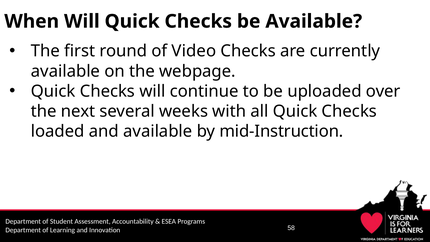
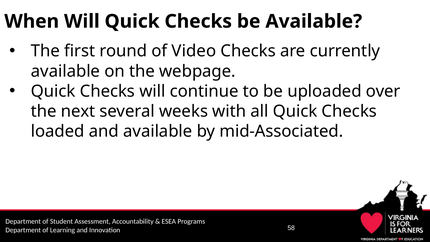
mid-Instruction: mid-Instruction -> mid-Associated
